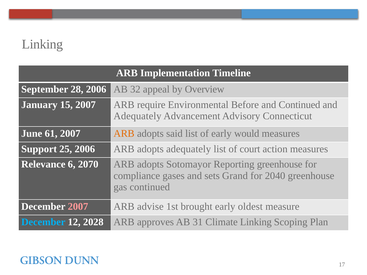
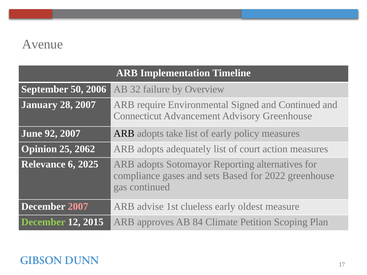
Linking at (42, 44): Linking -> Avenue
28: 28 -> 50
appeal: appeal -> failure
15: 15 -> 28
Before: Before -> Signed
Adequately at (137, 116): Adequately -> Connecticut
Advisory Connecticut: Connecticut -> Greenhouse
61: 61 -> 92
ARB at (124, 134) colour: orange -> black
said: said -> take
would: would -> policy
Support: Support -> Opinion
25 2006: 2006 -> 2062
2070: 2070 -> 2025
Reporting greenhouse: greenhouse -> alternatives
Grand: Grand -> Based
2040: 2040 -> 2022
brought: brought -> clueless
December at (43, 222) colour: light blue -> light green
2028: 2028 -> 2015
31: 31 -> 84
Climate Linking: Linking -> Petition
